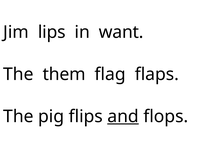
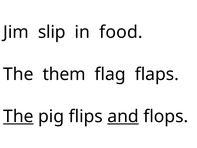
lips: lips -> slip
want: want -> food
The at (18, 116) underline: none -> present
